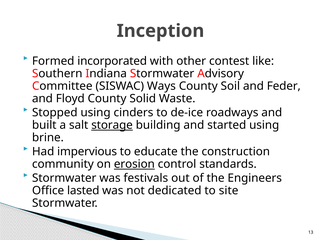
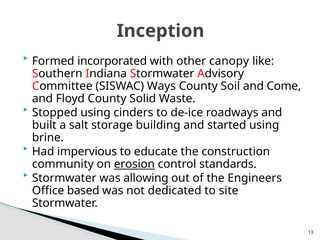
contest: contest -> canopy
Feder: Feder -> Come
storage underline: present -> none
festivals: festivals -> allowing
lasted: lasted -> based
